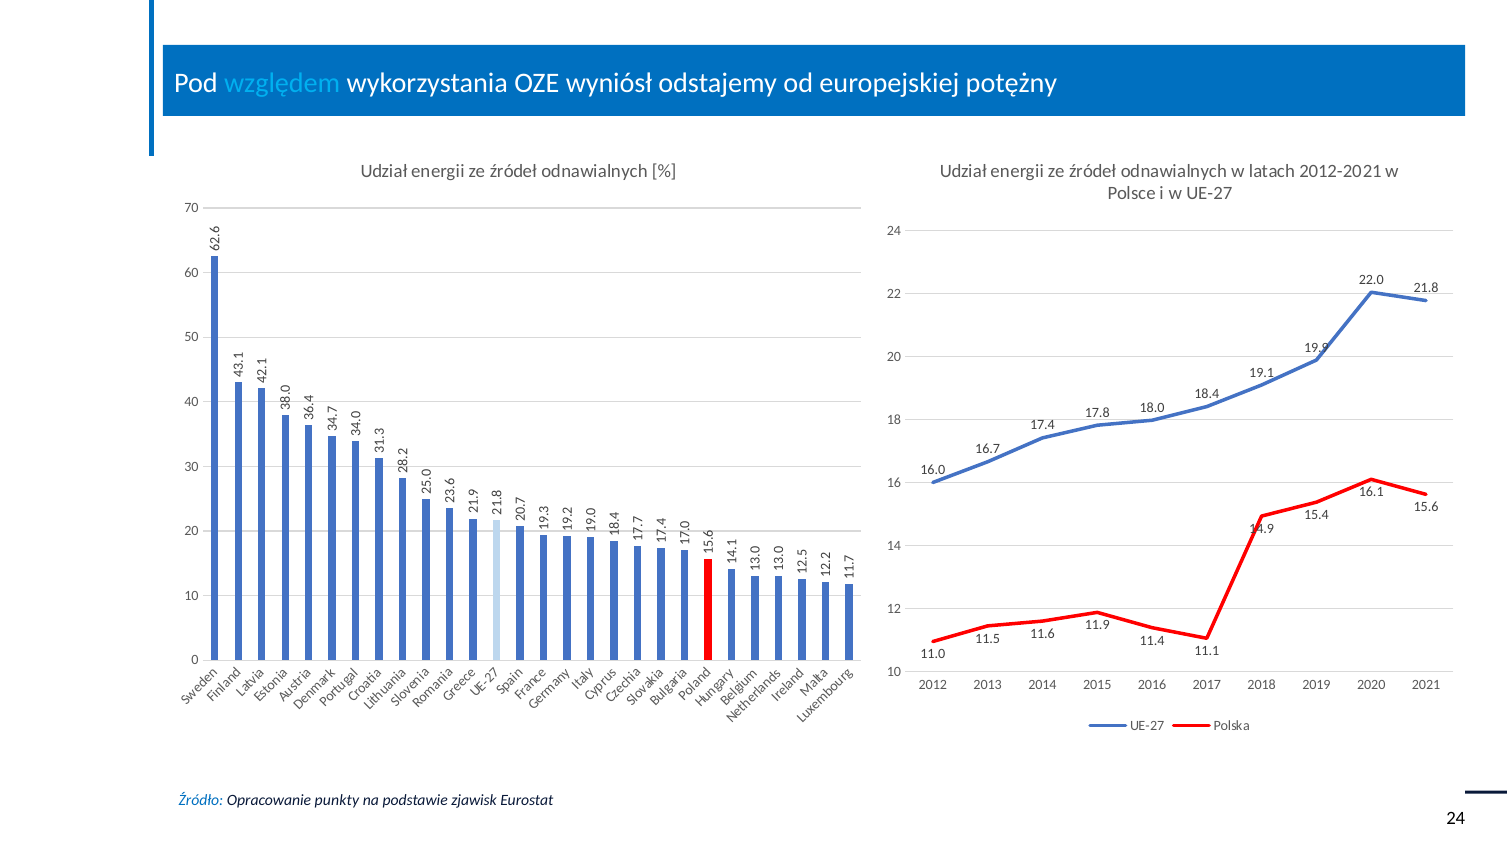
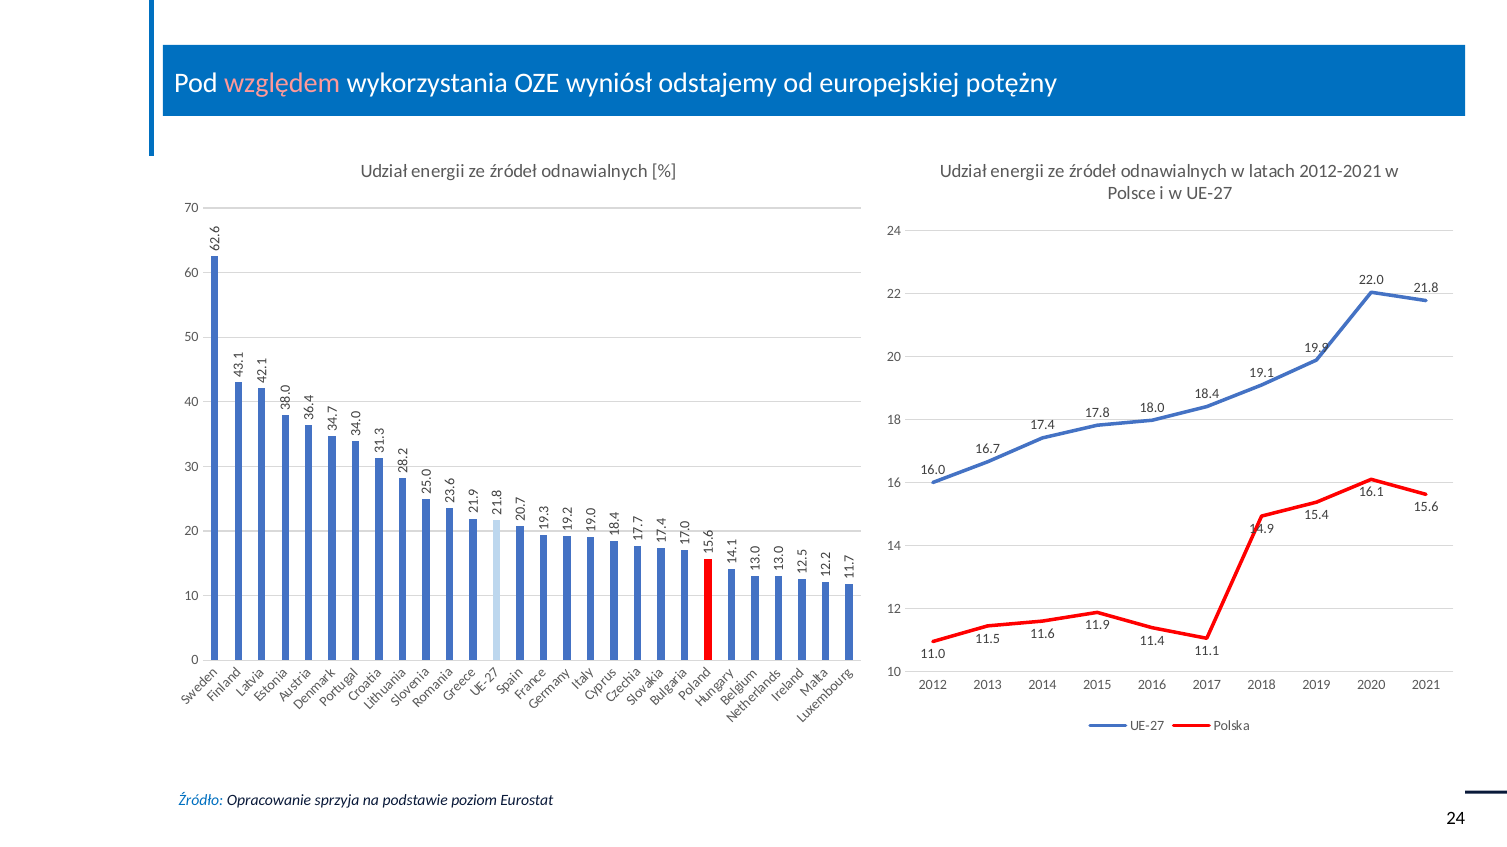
względem colour: light blue -> pink
punkty: punkty -> sprzyja
zjawisk: zjawisk -> poziom
